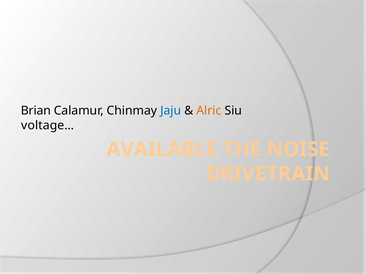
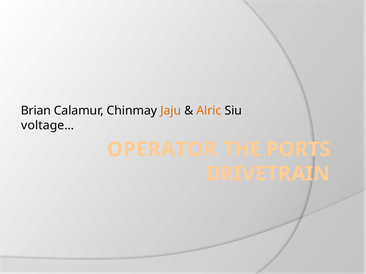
Jaju colour: blue -> orange
AVAILABLE: AVAILABLE -> OPERATOR
NOISE: NOISE -> PORTS
